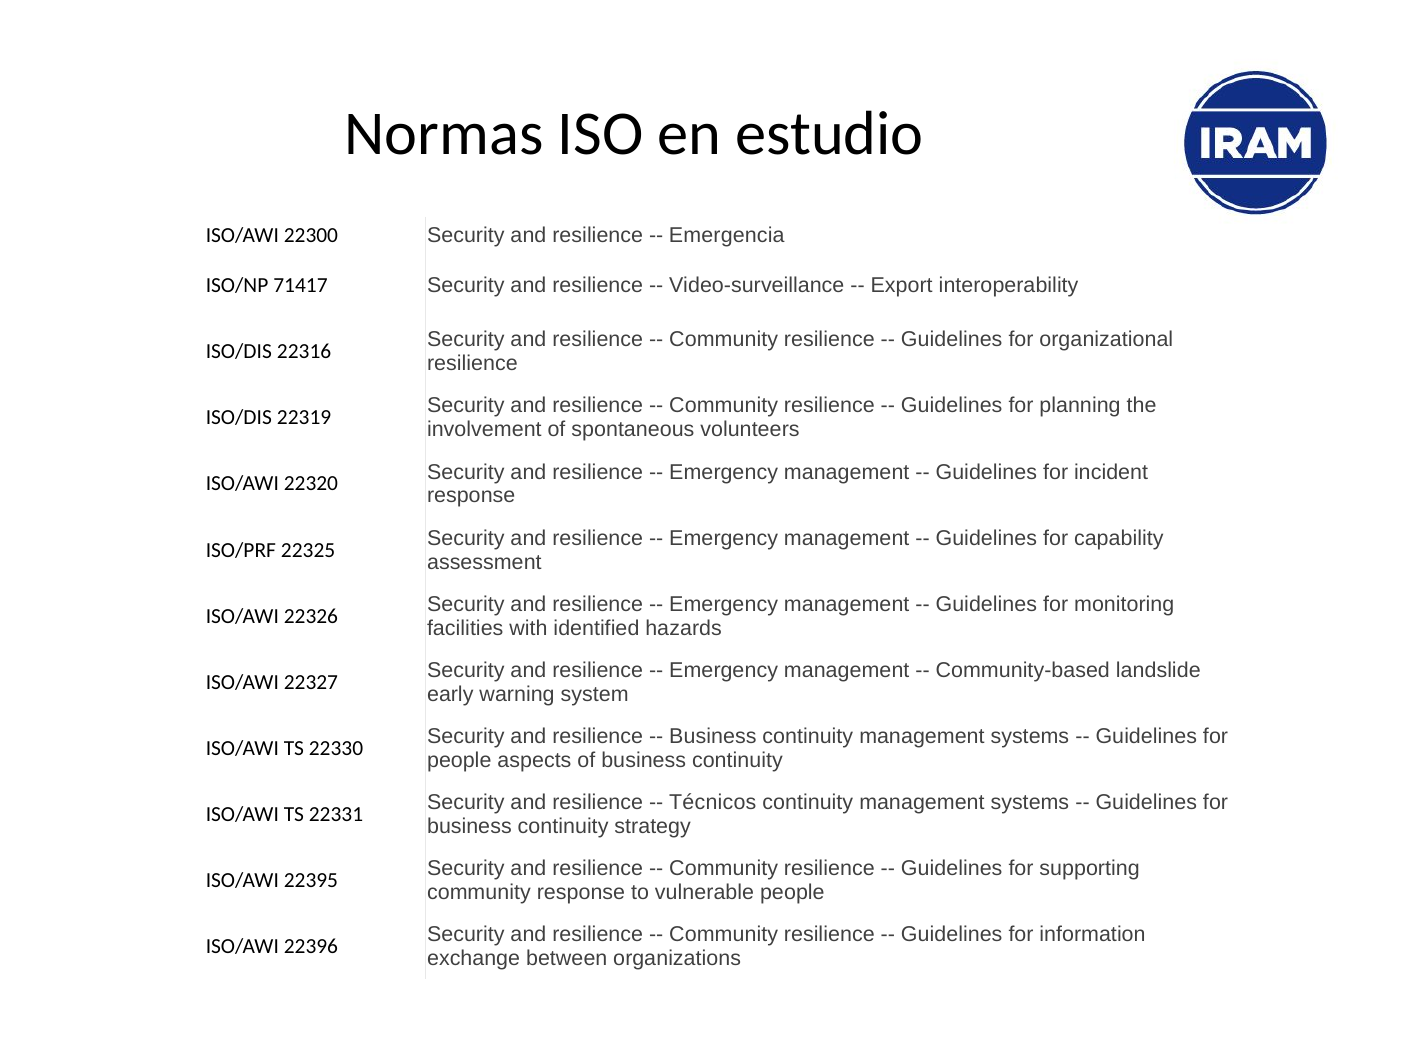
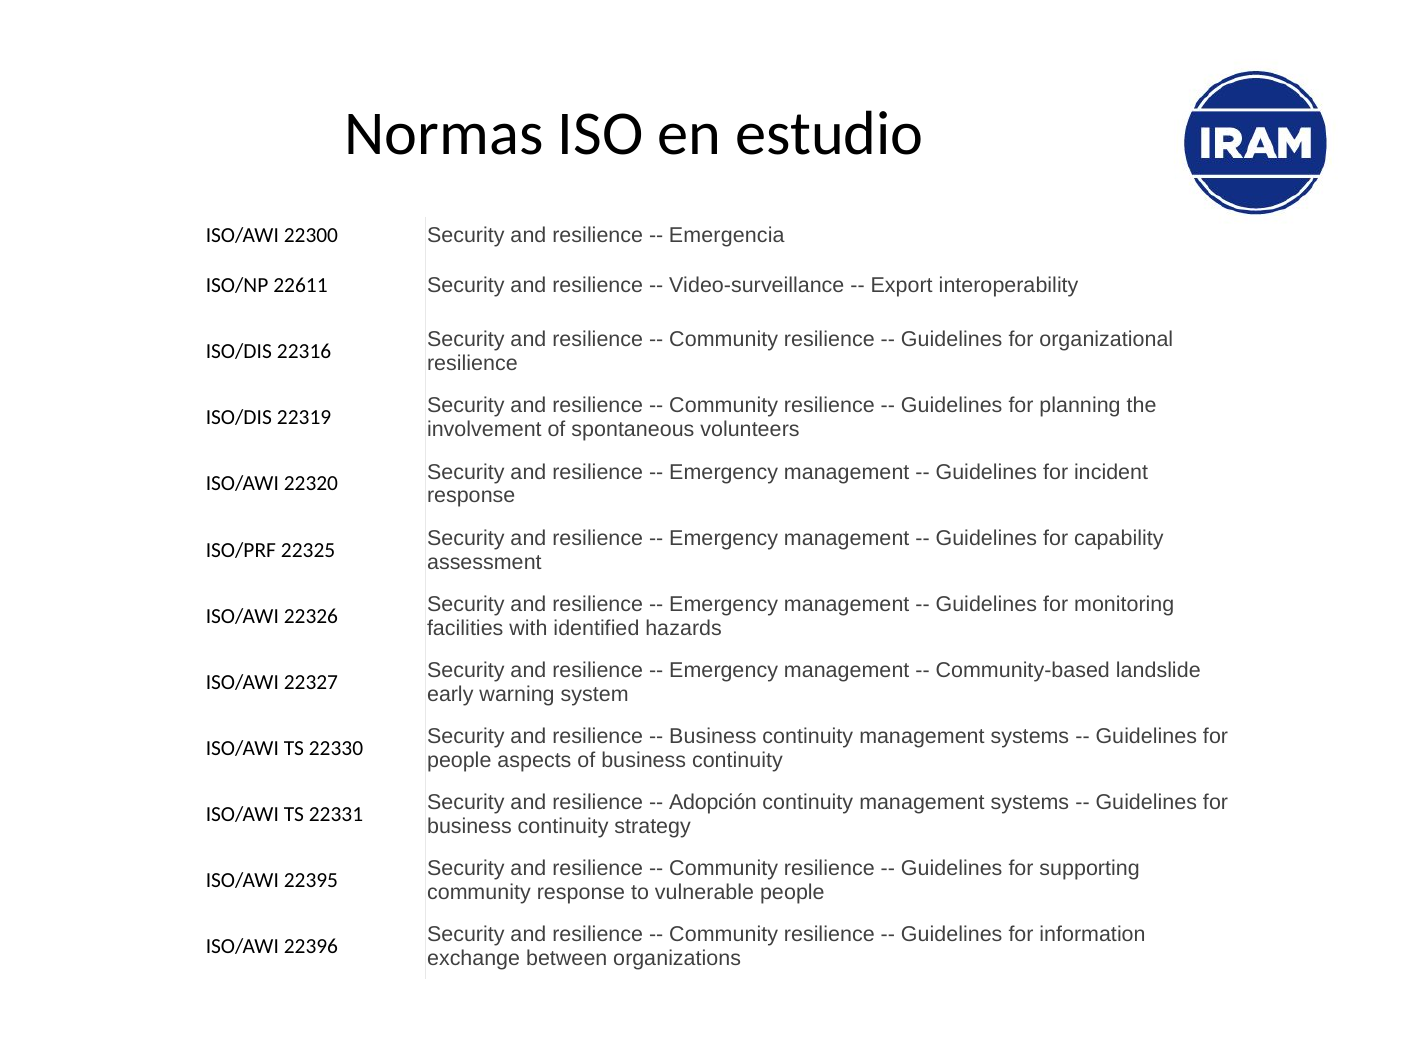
71417: 71417 -> 22611
Técnicos: Técnicos -> Adopción
